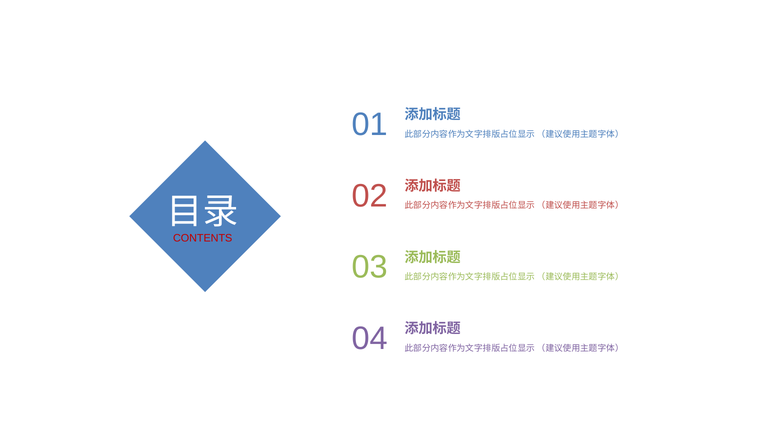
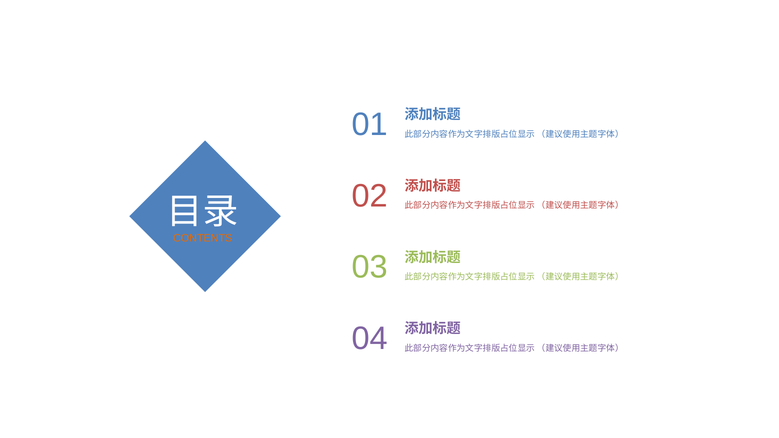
CONTENTS colour: red -> orange
